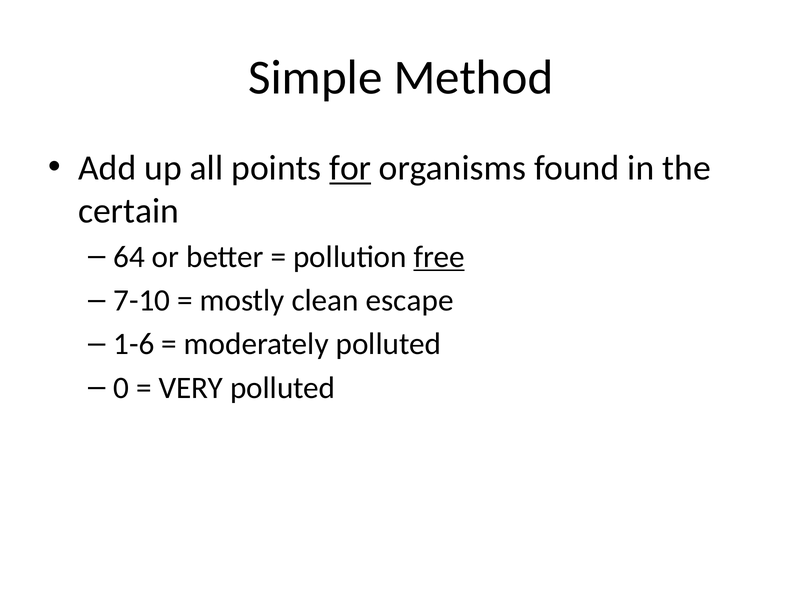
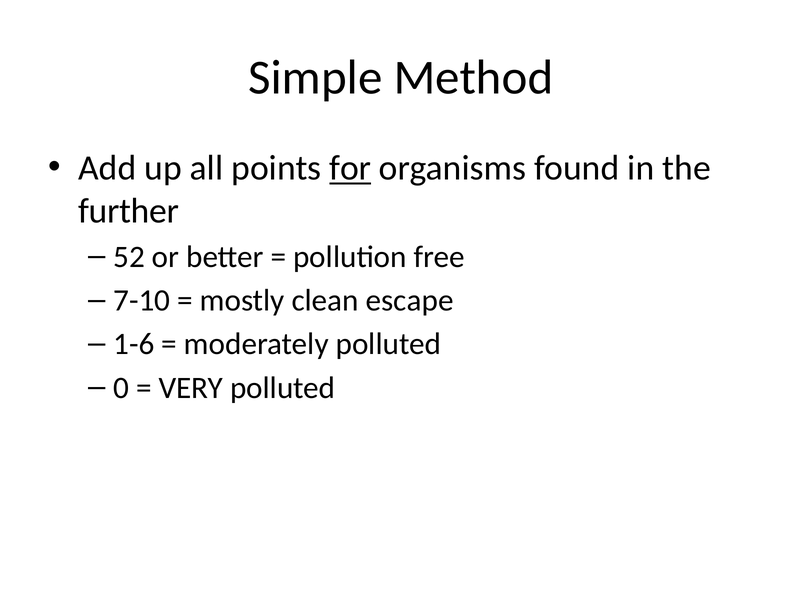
certain: certain -> further
64: 64 -> 52
free underline: present -> none
